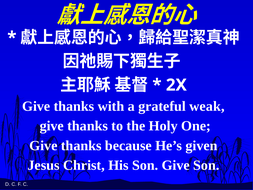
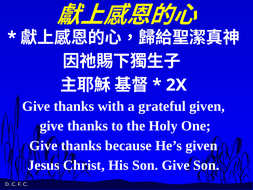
grateful weak: weak -> given
